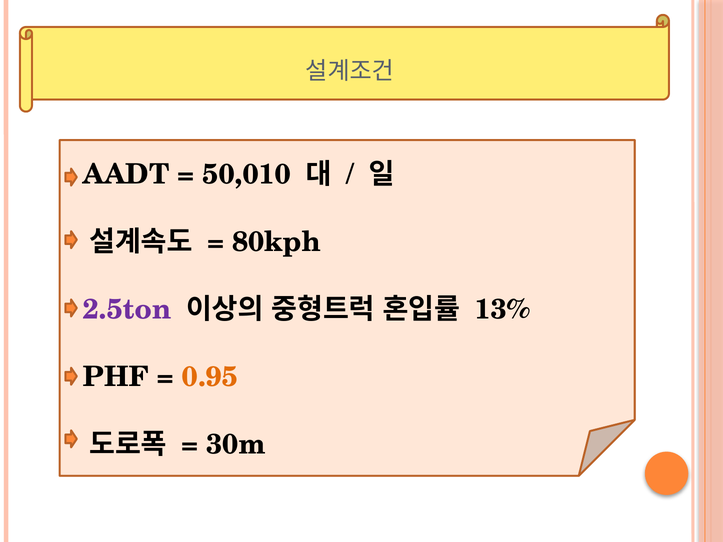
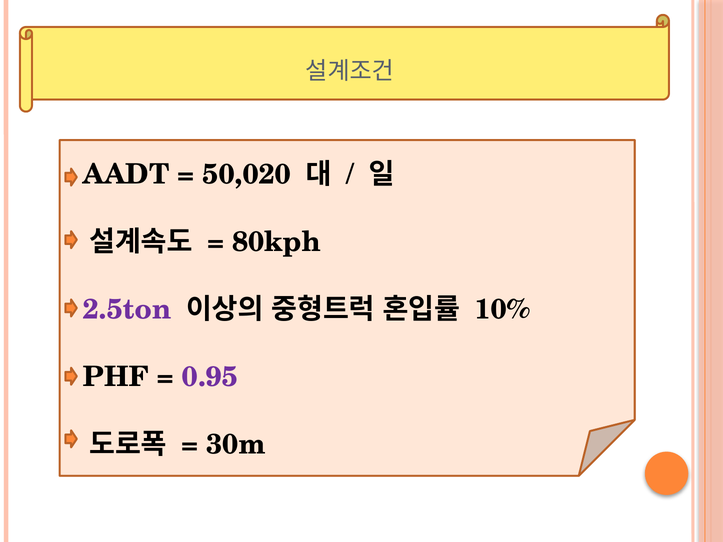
50,010: 50,010 -> 50,020
13%: 13% -> 10%
0.95 colour: orange -> purple
